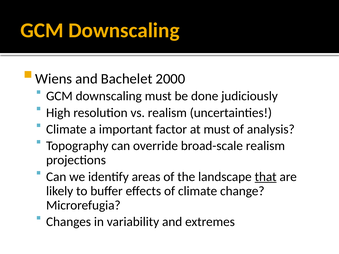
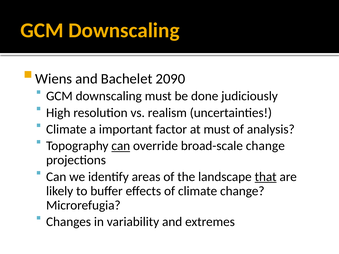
2000: 2000 -> 2090
can at (121, 146) underline: none -> present
broad-scale realism: realism -> change
